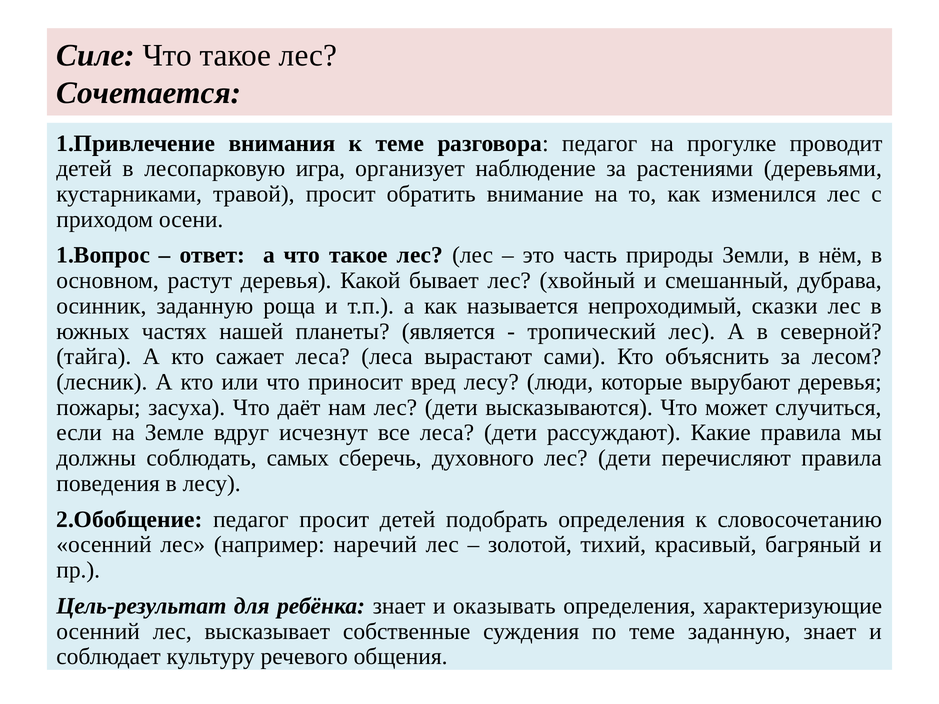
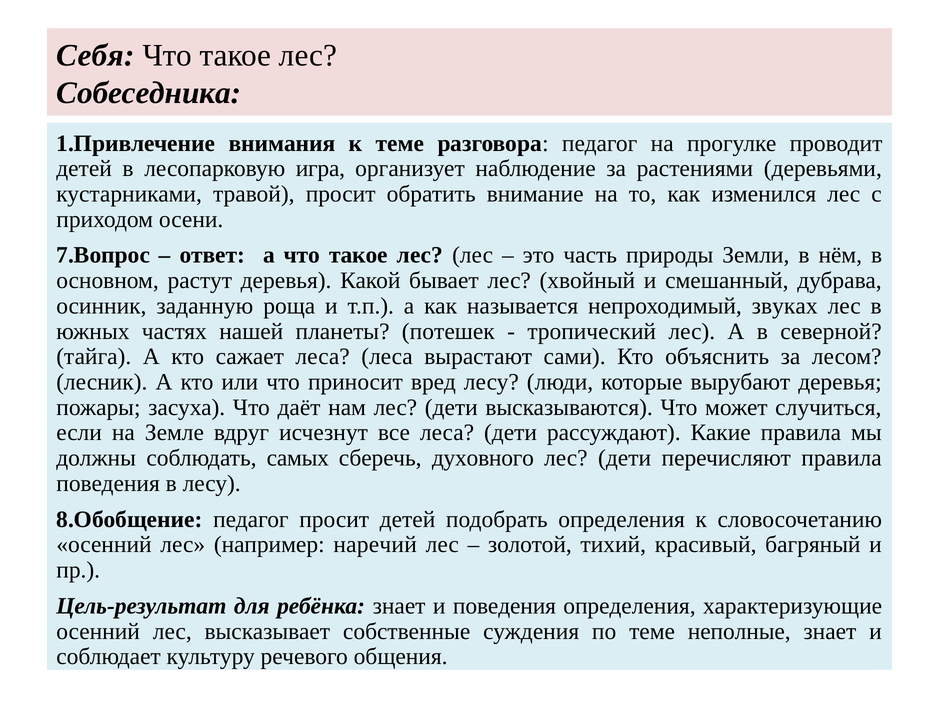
Силе: Силе -> Себя
Сочетается: Сочетается -> Собеседника
1.Вопрос: 1.Вопрос -> 7.Вопрос
сказки: сказки -> звуках
является: является -> потешек
2.Обобщение: 2.Обобщение -> 8.Обобщение
и оказывать: оказывать -> поведения
теме заданную: заданную -> неполные
